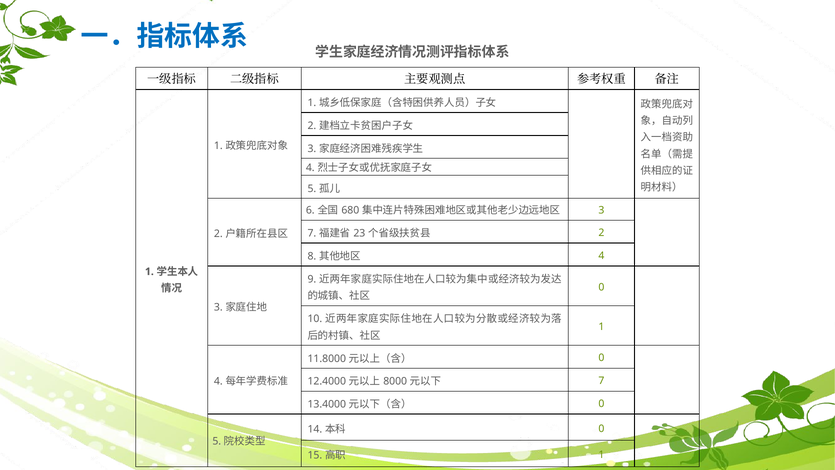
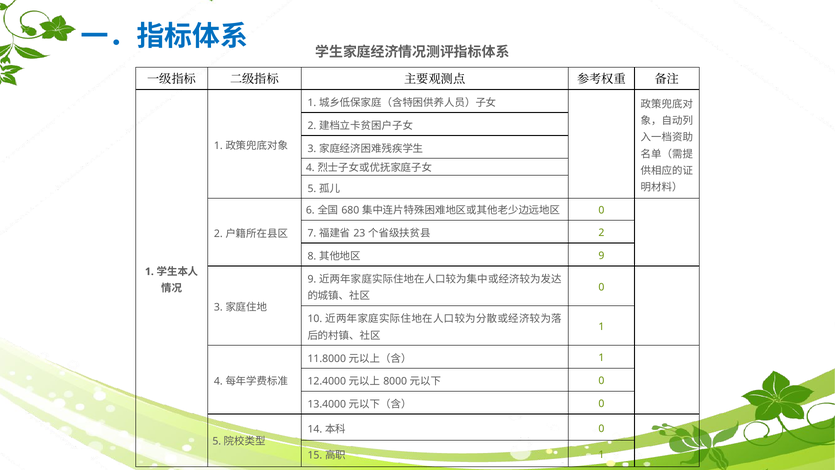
3 at (601, 210): 3 -> 0
4 at (601, 256): 4 -> 9
0 at (601, 358): 0 -> 1
7 at (601, 381): 7 -> 0
